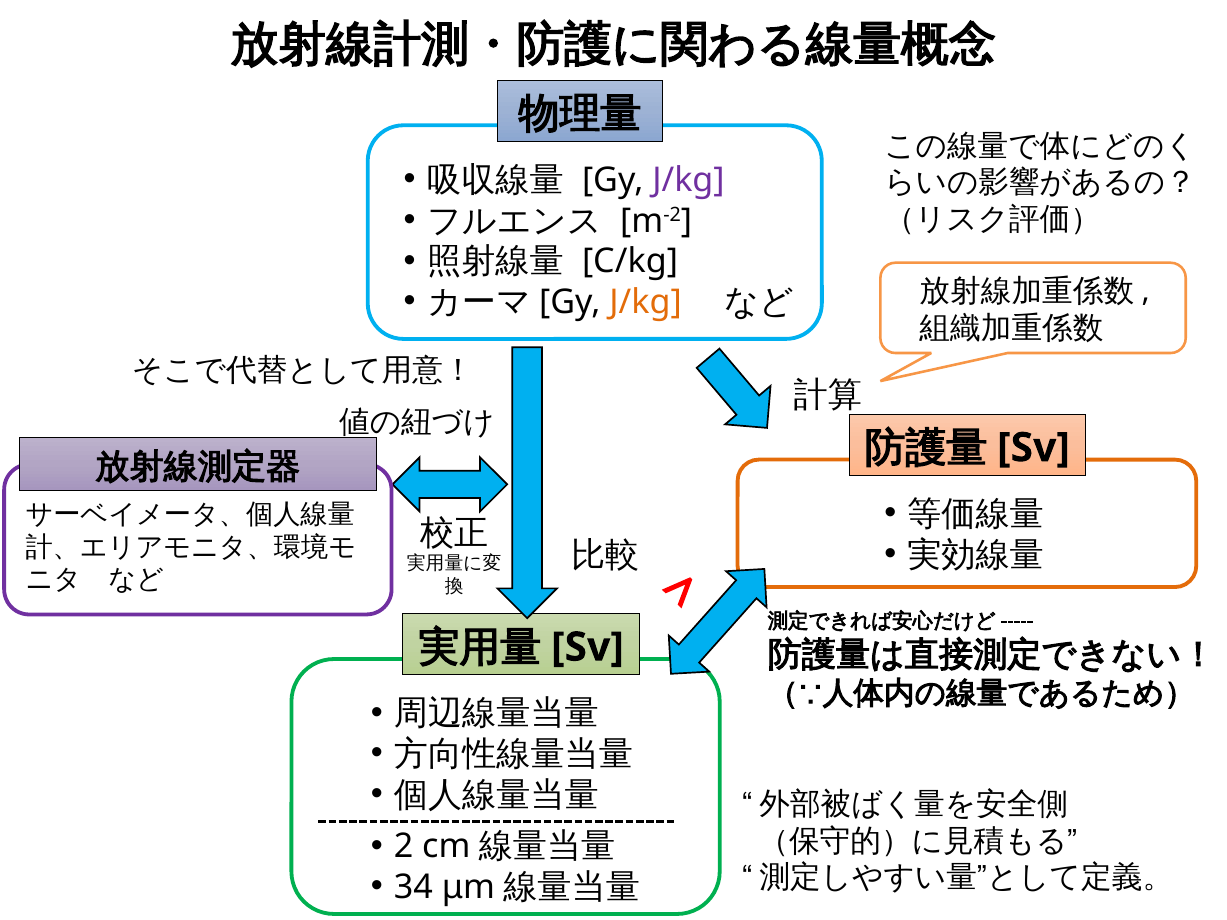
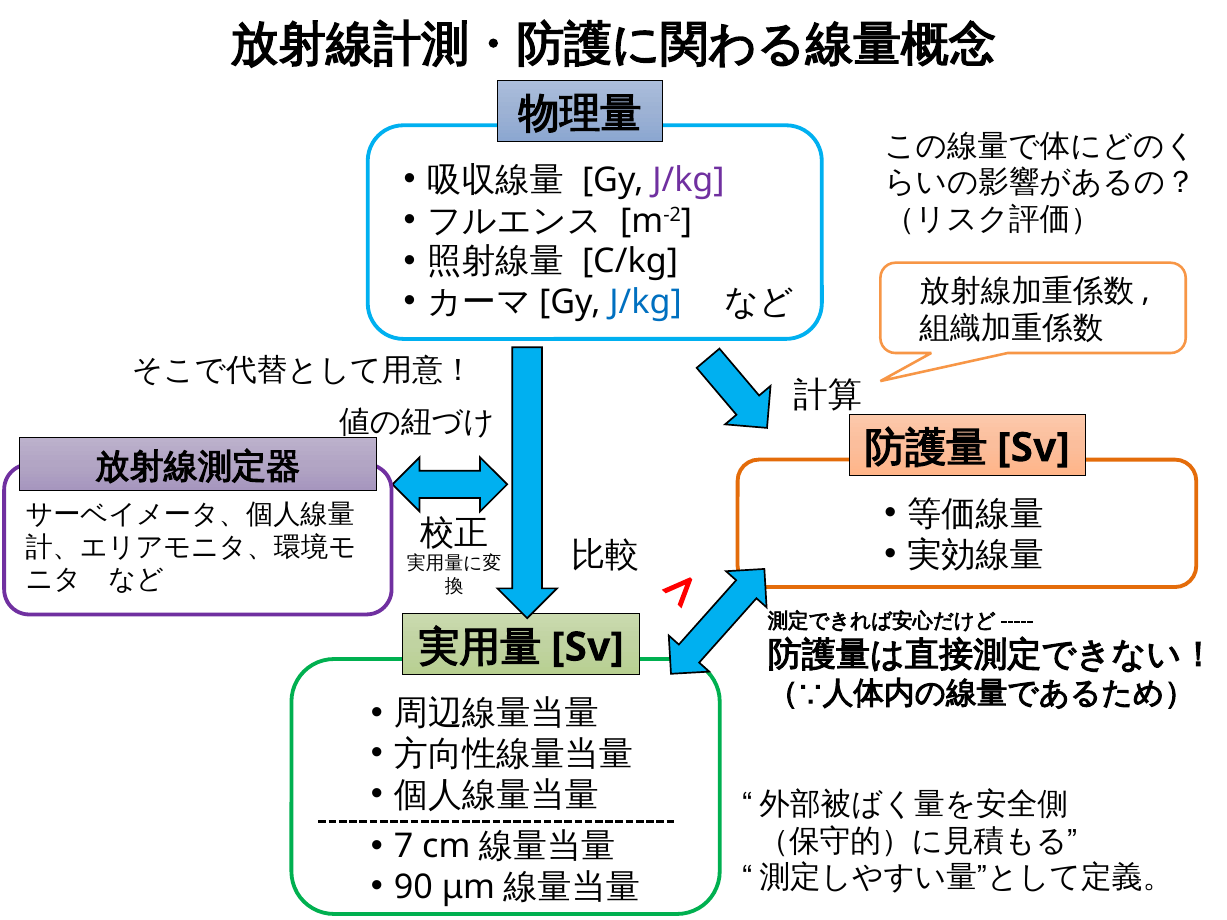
J/kg at (646, 303) colour: orange -> blue
2: 2 -> 7
34: 34 -> 90
